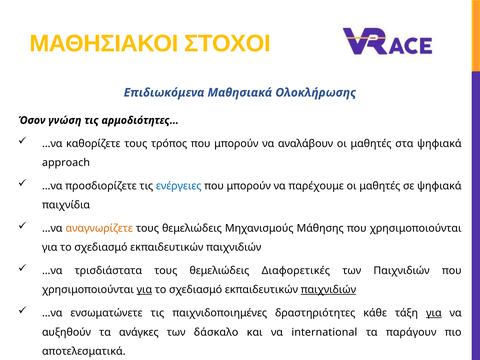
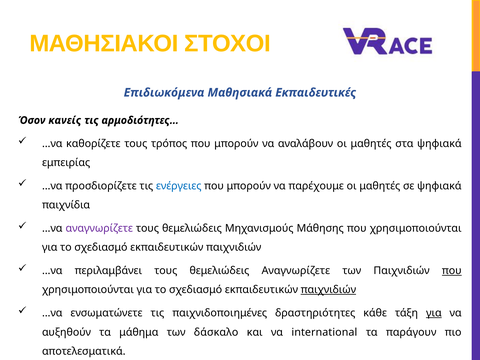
Ολοκλήρωσης: Ολοκλήρωσης -> Εκπαιδευτικές
γνώση: γνώση -> κανείς
approach: approach -> εμπειρίας
αναγνωρίζετε at (99, 228) colour: orange -> purple
τρισδιάστατα: τρισδιάστατα -> περιλαμβάνει
θεμελιώδεις Διαφορετικές: Διαφορετικές -> Αναγνωρίζετε
που at (452, 271) underline: none -> present
για at (144, 290) underline: present -> none
ανάγκες: ανάγκες -> μάθημα
